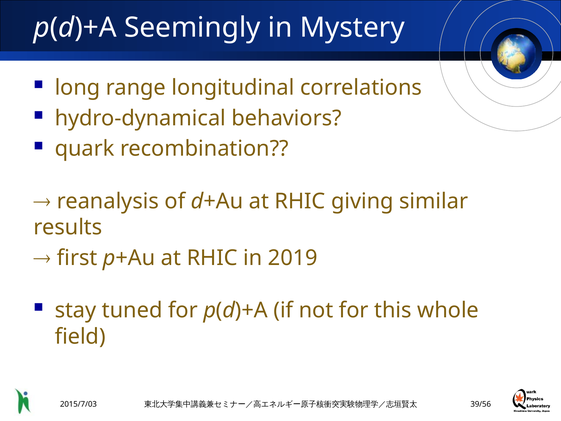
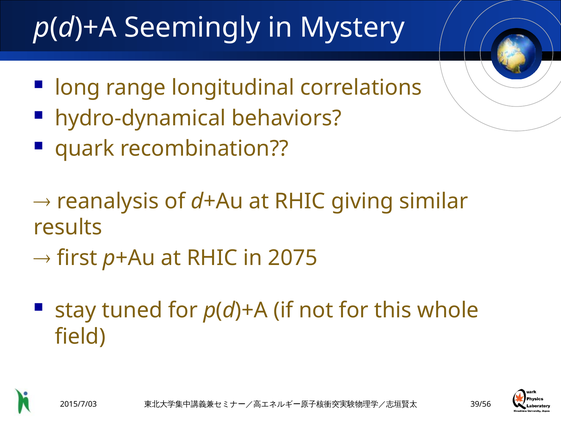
2019: 2019 -> 2075
